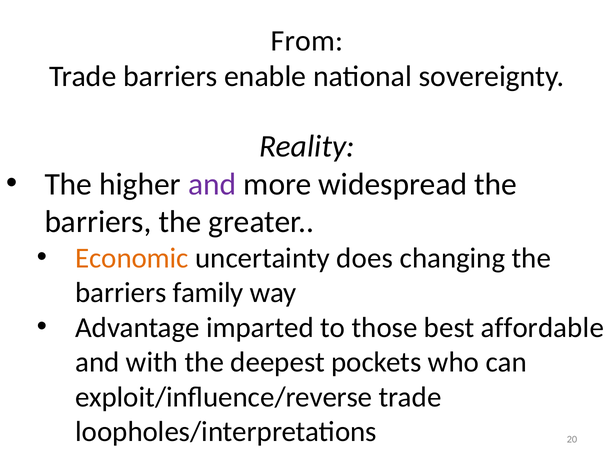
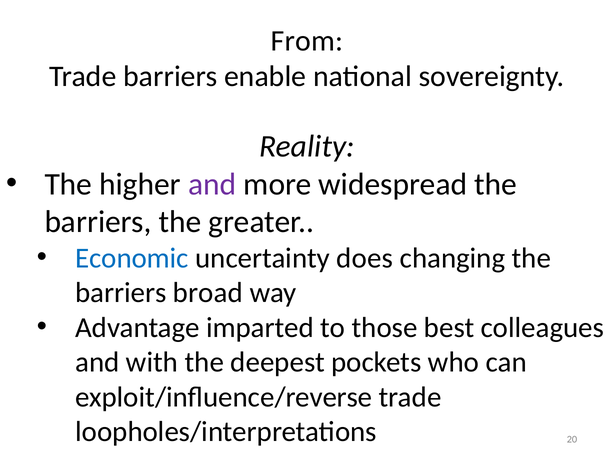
Economic colour: orange -> blue
family: family -> broad
affordable: affordable -> colleagues
